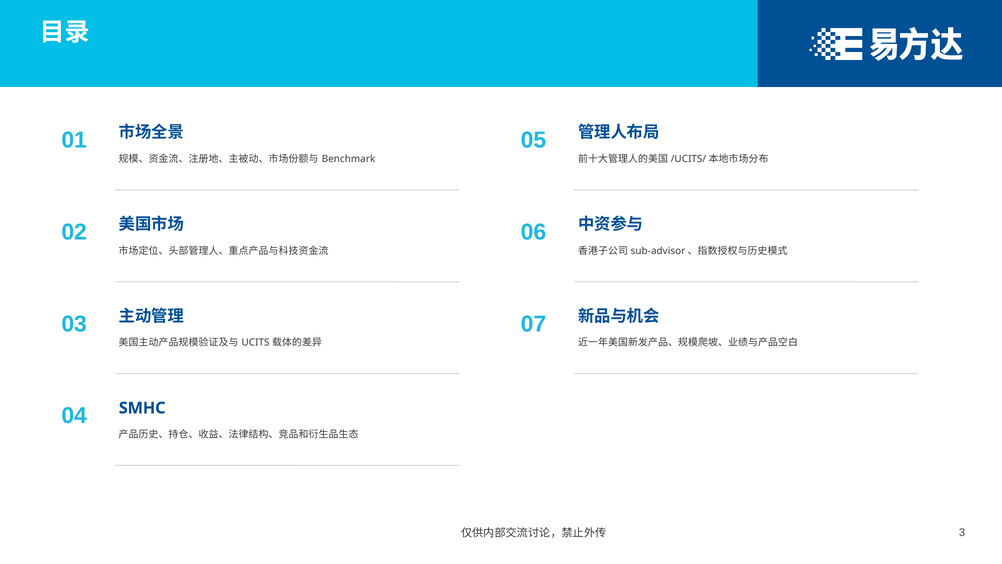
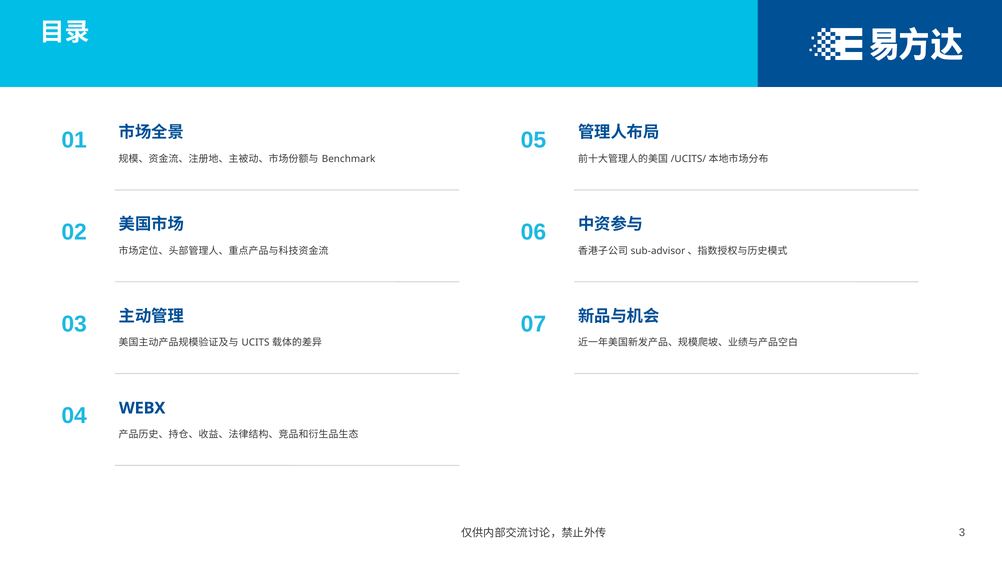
SMHC: SMHC -> WEBX
